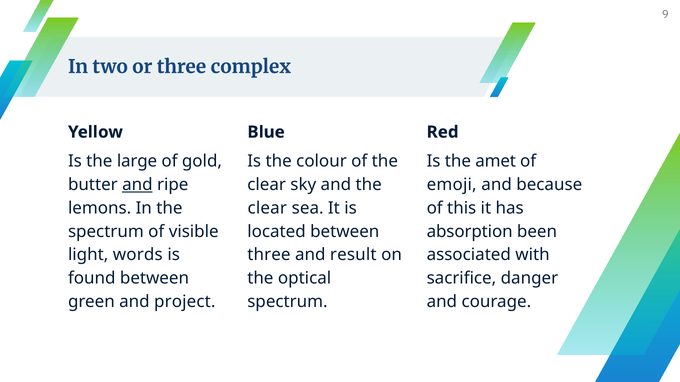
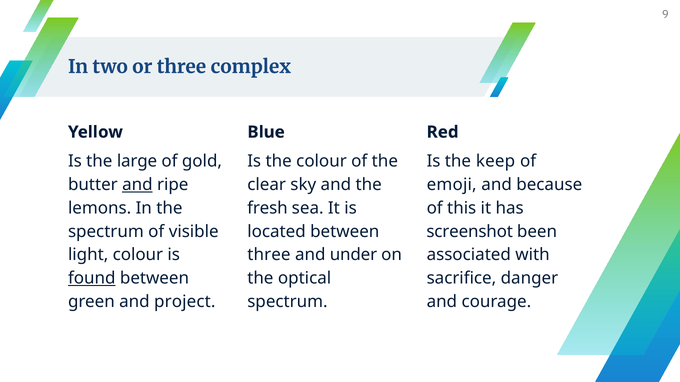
amet: amet -> keep
clear at (267, 208): clear -> fresh
absorption: absorption -> screenshot
light words: words -> colour
result: result -> under
found underline: none -> present
